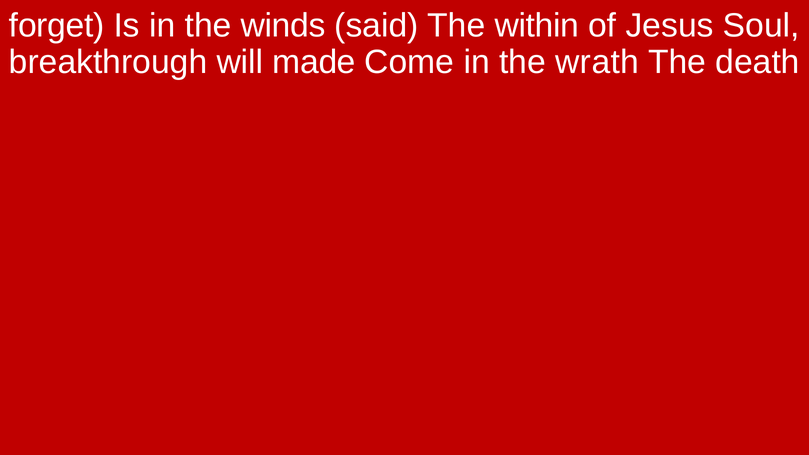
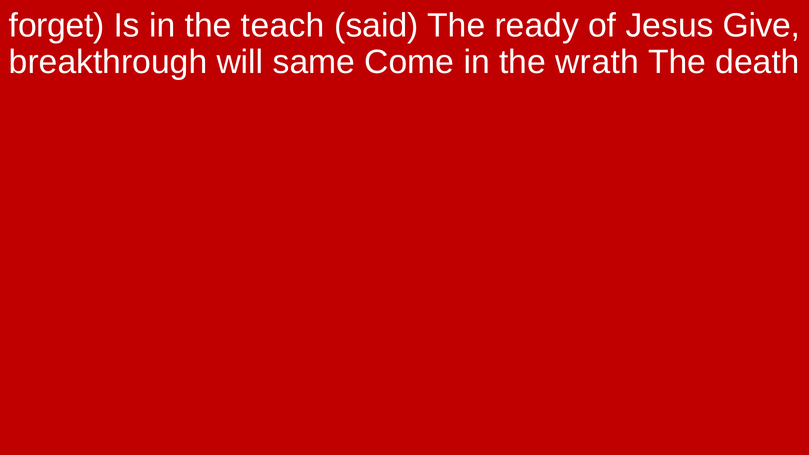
winds: winds -> teach
within: within -> ready
Soul: Soul -> Give
made: made -> same
